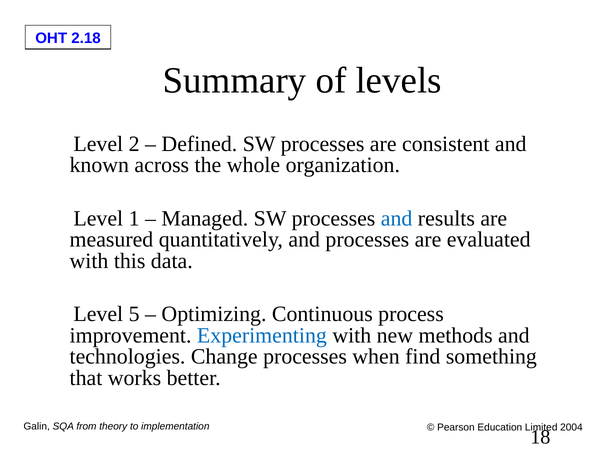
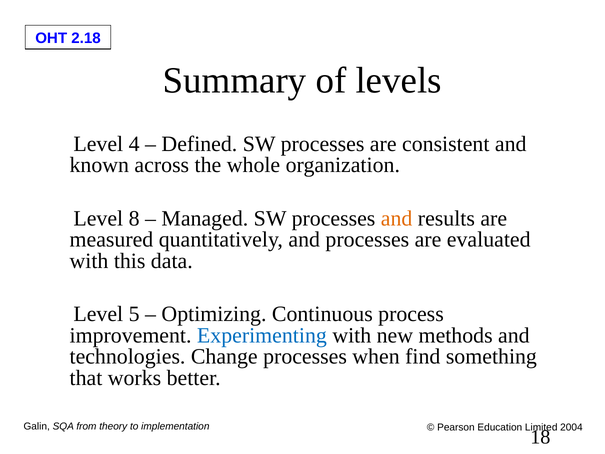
2: 2 -> 4
1: 1 -> 8
and at (397, 218) colour: blue -> orange
